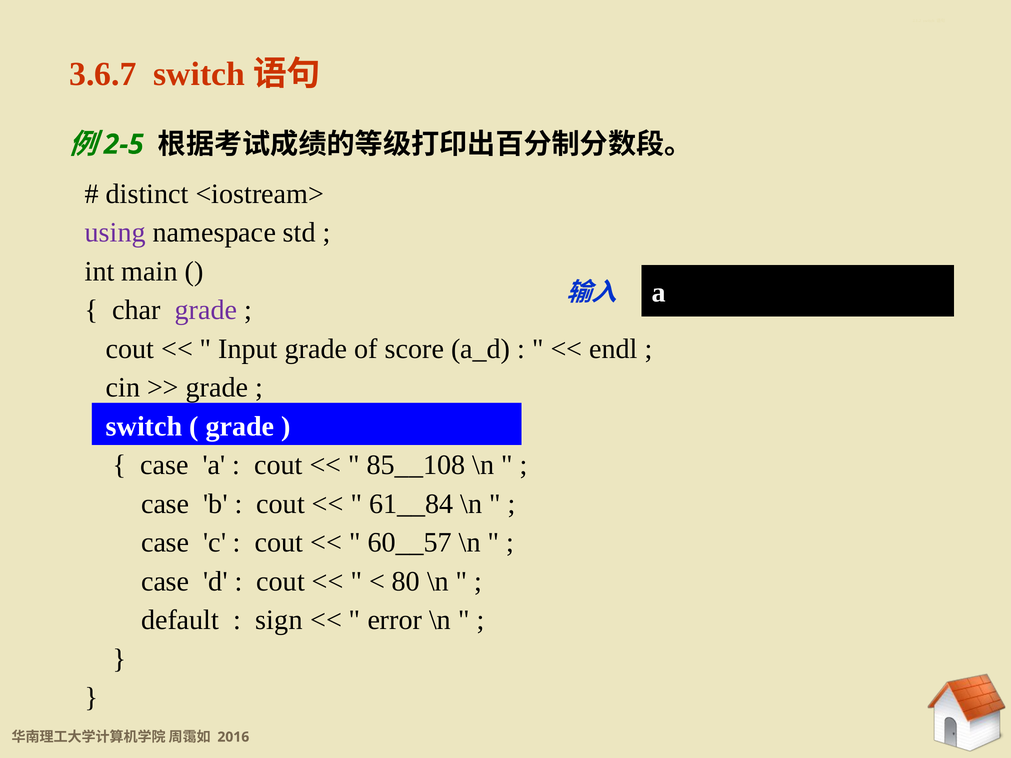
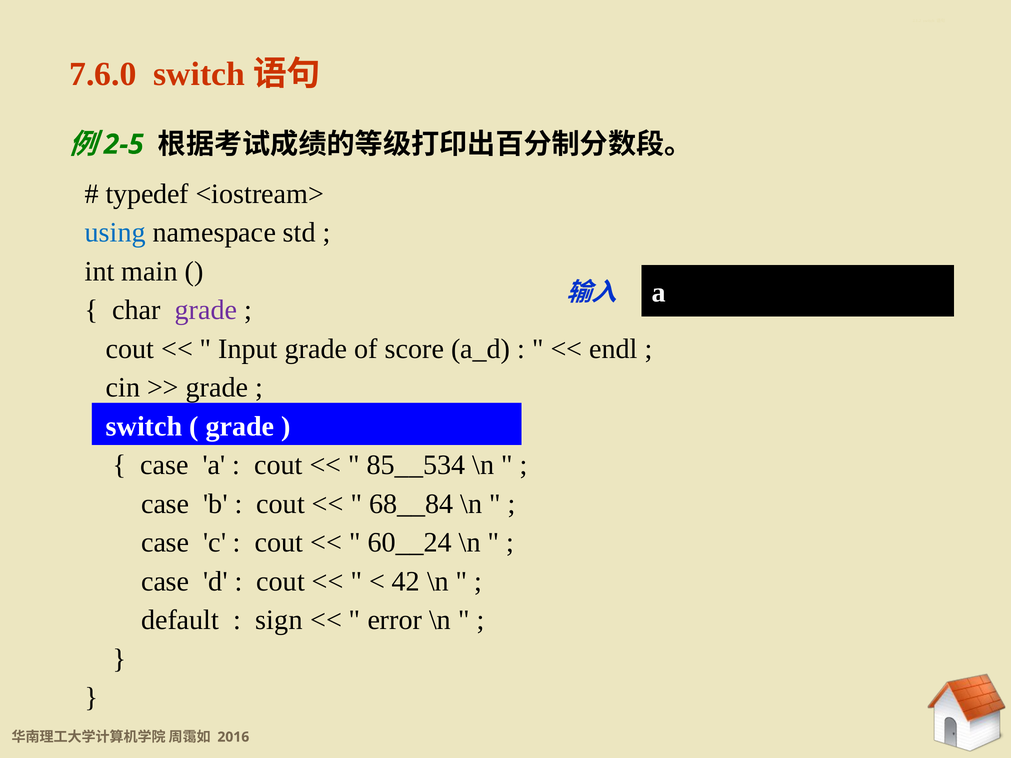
3.6.7: 3.6.7 -> 7.6.0
distinct: distinct -> typedef
using colour: purple -> blue
85__108: 85__108 -> 85__534
61__84: 61__84 -> 68__84
60__57: 60__57 -> 60__24
80: 80 -> 42
